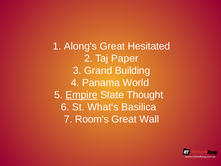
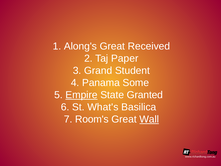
Hesitated: Hesitated -> Received
Building: Building -> Student
World: World -> Some
Thought: Thought -> Granted
Wall underline: none -> present
